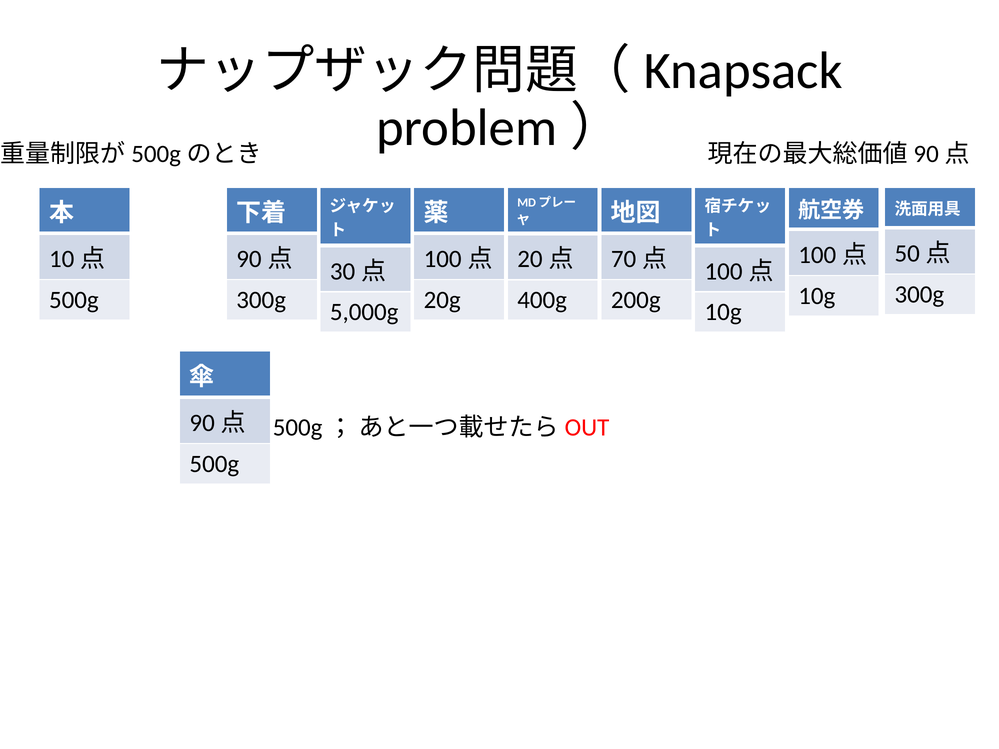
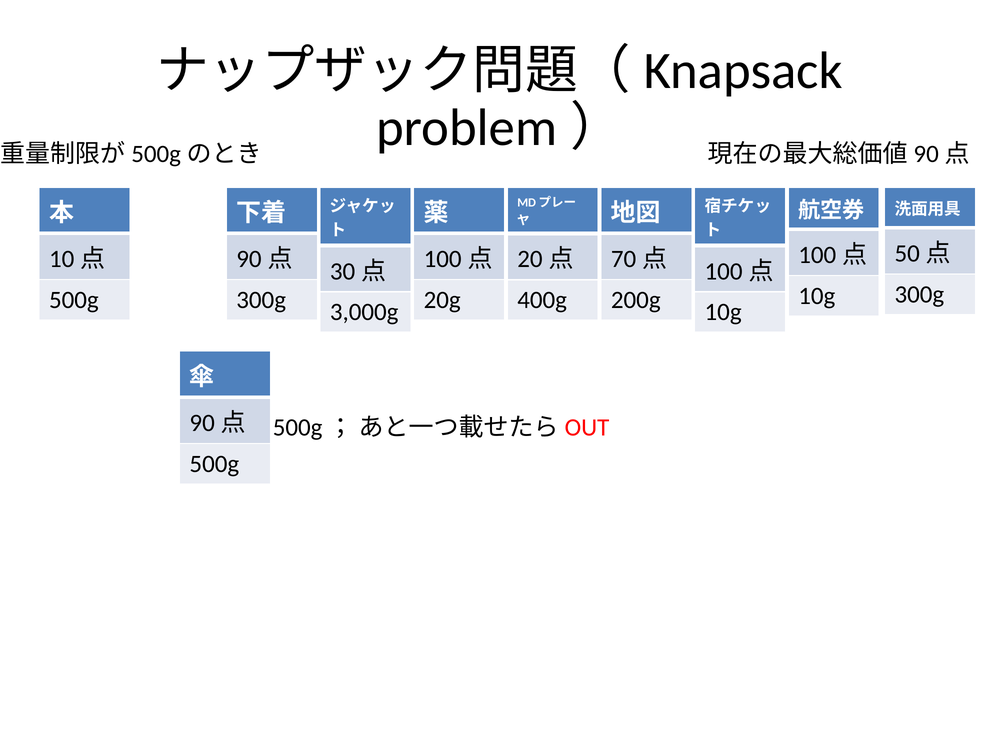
5,000g: 5,000g -> 3,000g
